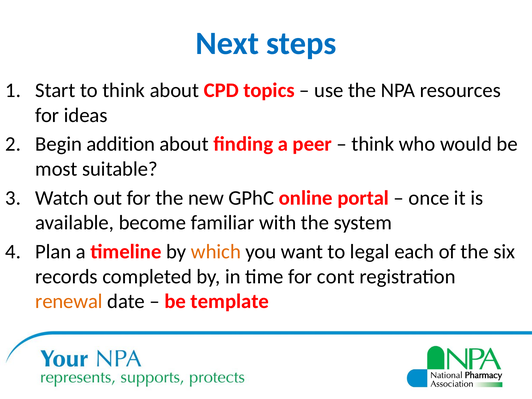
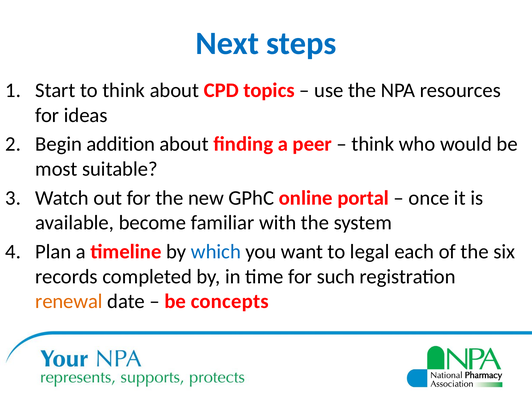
which colour: orange -> blue
cont: cont -> such
template: template -> concepts
